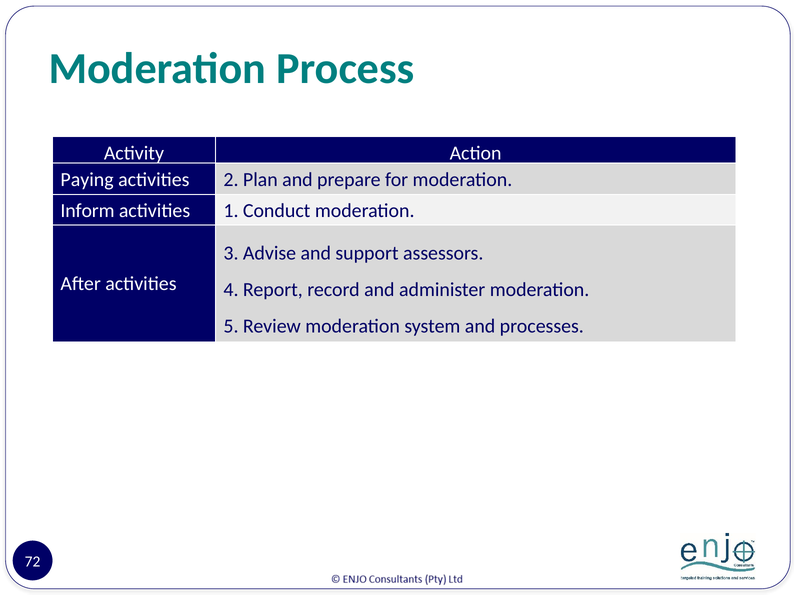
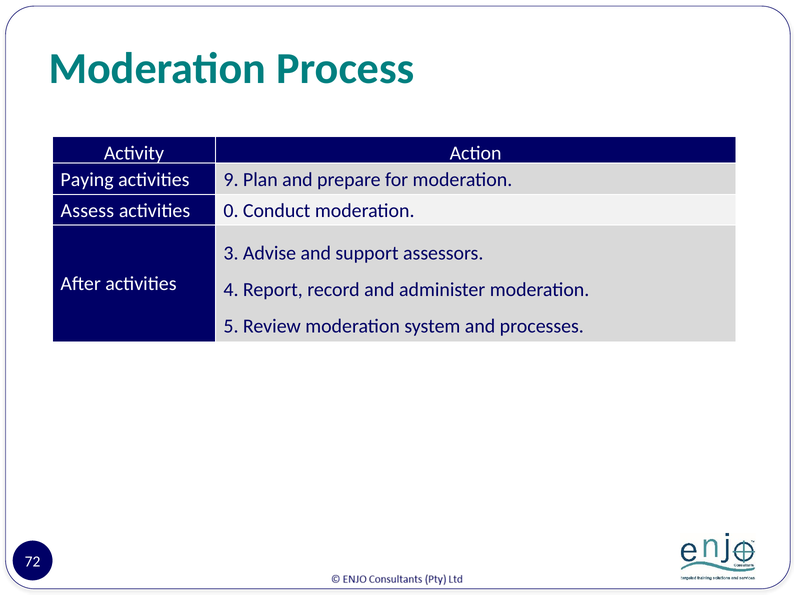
2: 2 -> 9
Inform: Inform -> Assess
1: 1 -> 0
